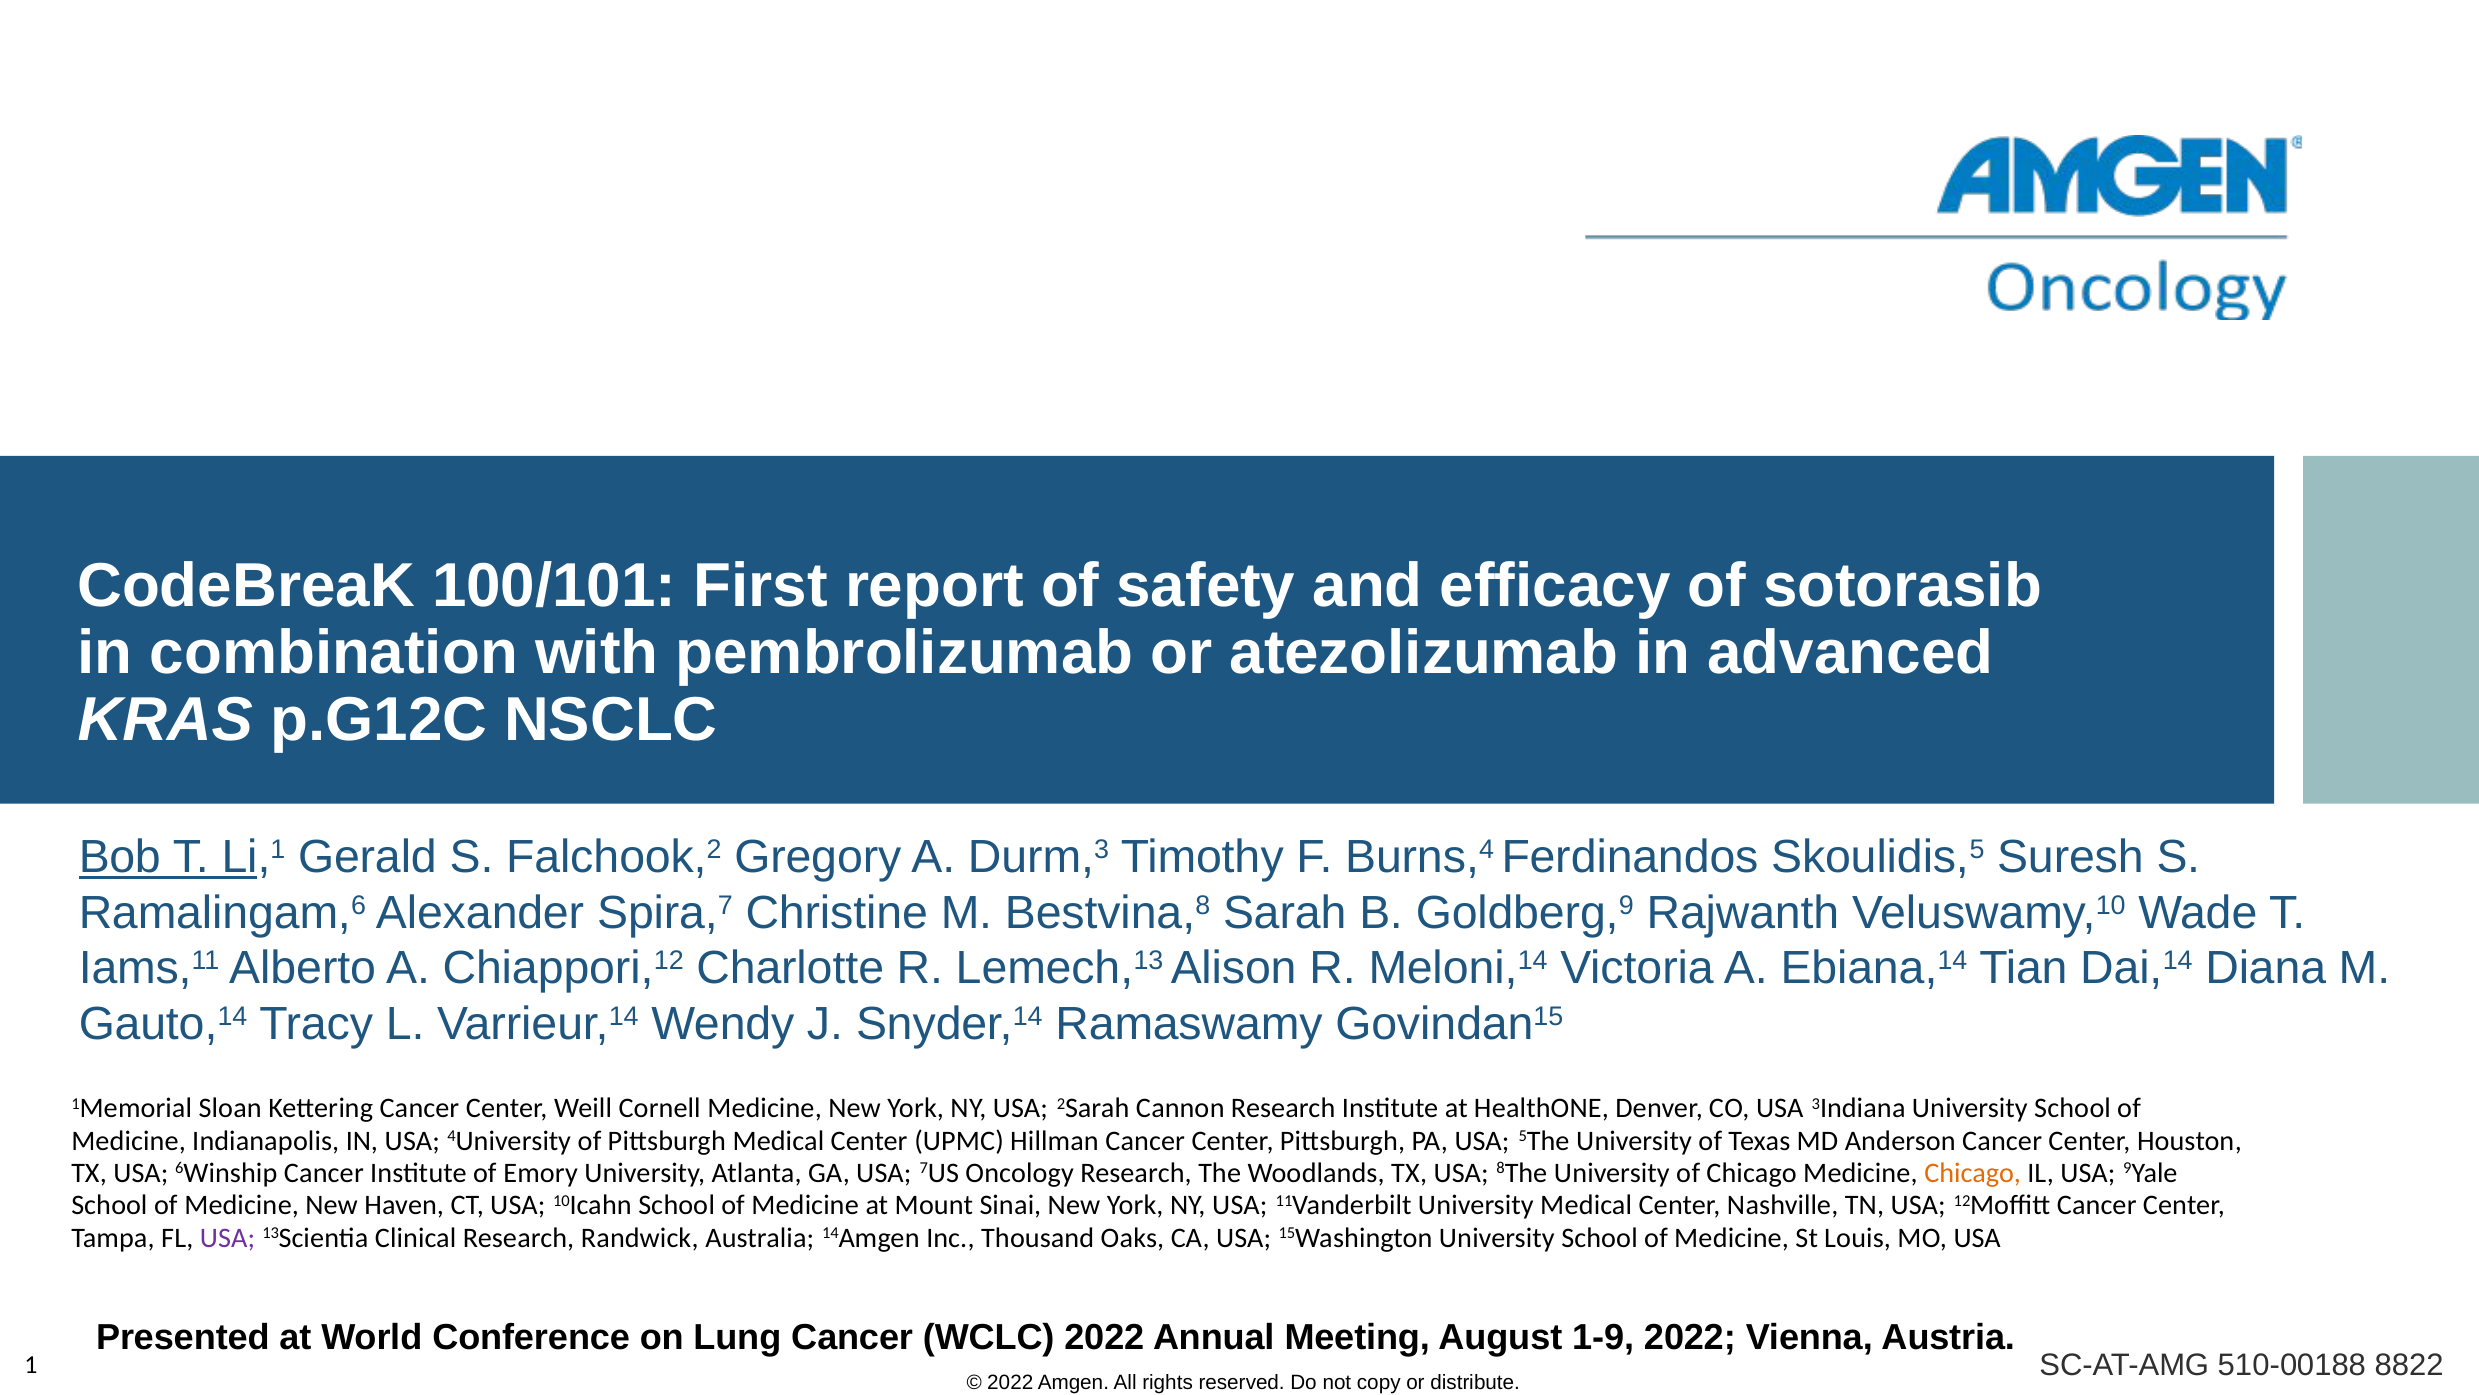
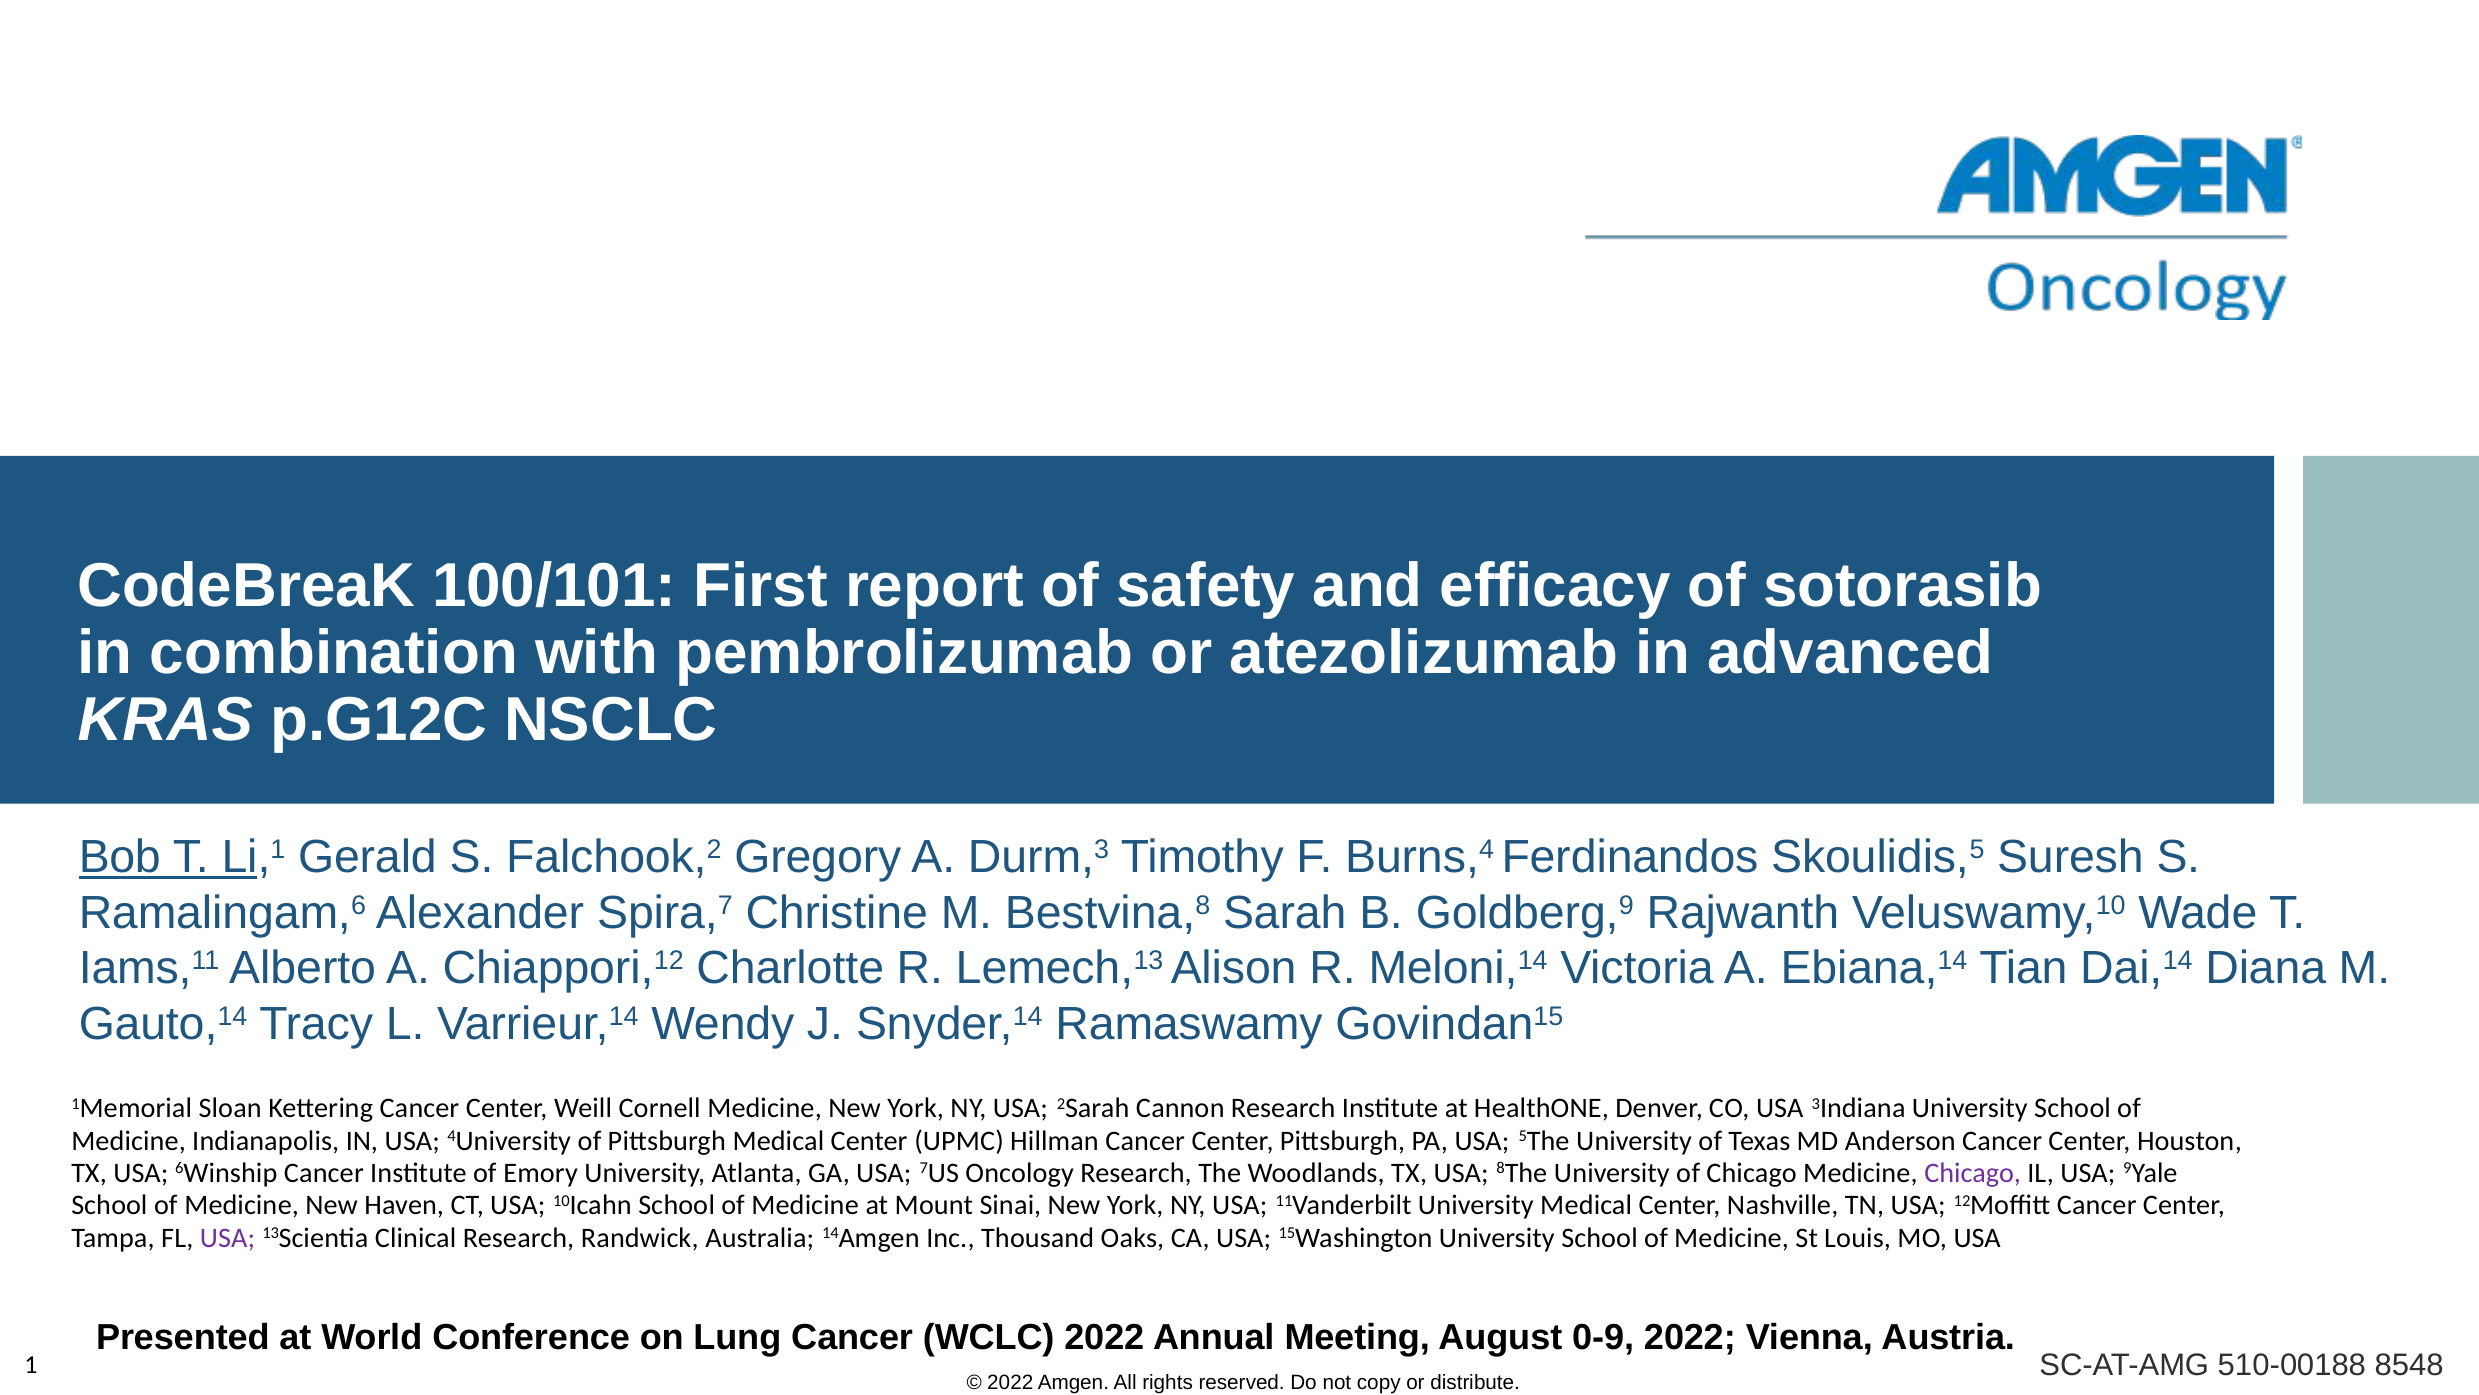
Chicago at (1973, 1173) colour: orange -> purple
1-9: 1-9 -> 0-9
8822: 8822 -> 8548
